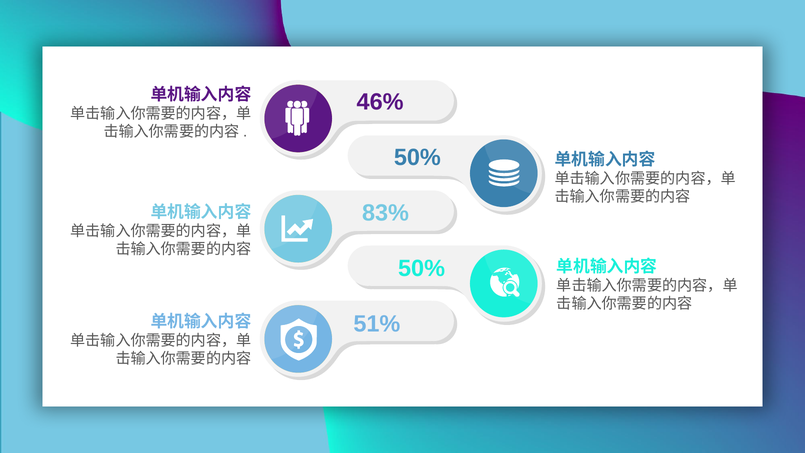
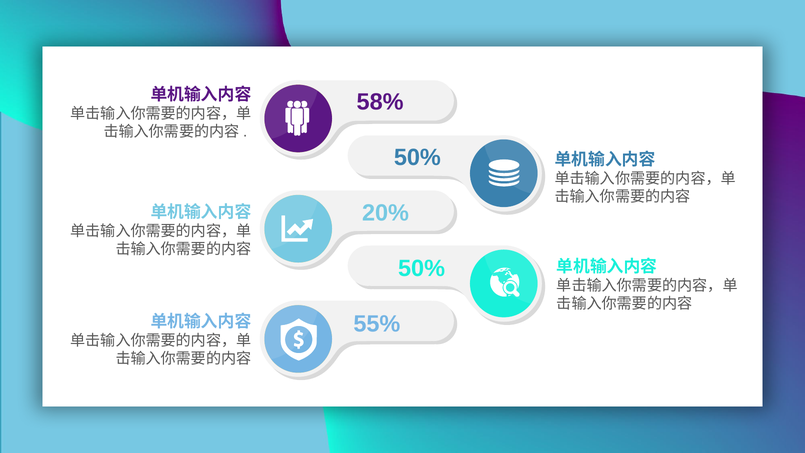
46%: 46% -> 58%
83%: 83% -> 20%
51%: 51% -> 55%
